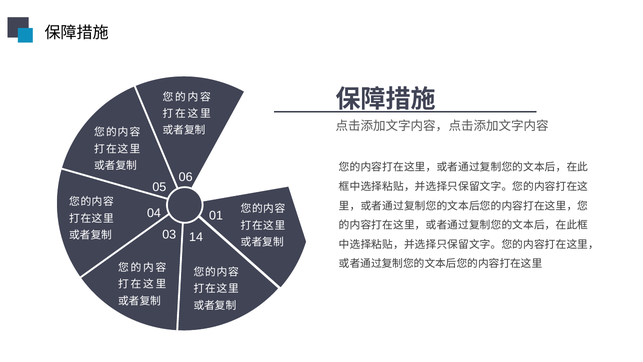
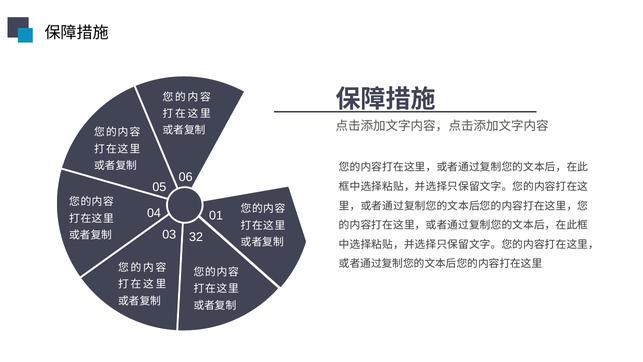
14: 14 -> 32
